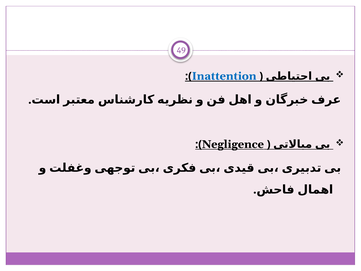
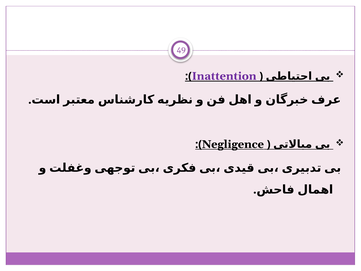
Inattention colour: blue -> purple
